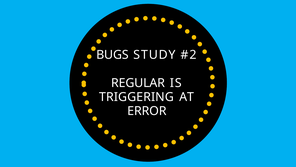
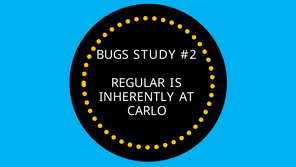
TRIGGERING: TRIGGERING -> INHERENTLY
ERROR: ERROR -> CARLO
